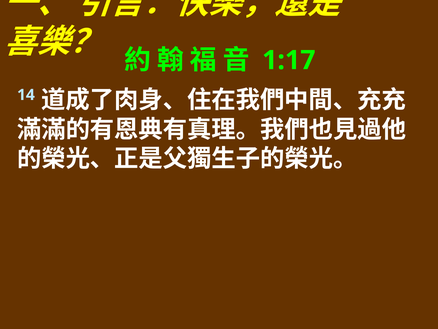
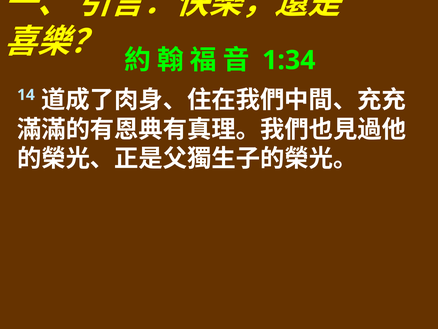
1:17: 1:17 -> 1:34
